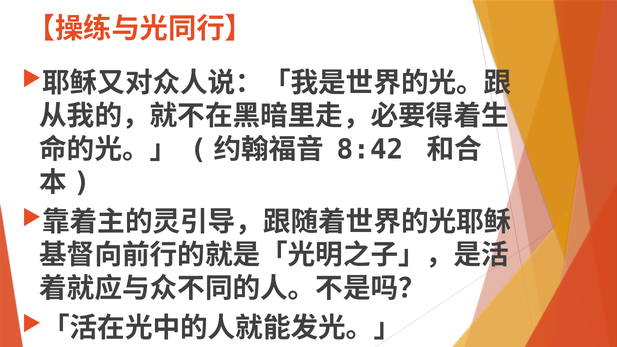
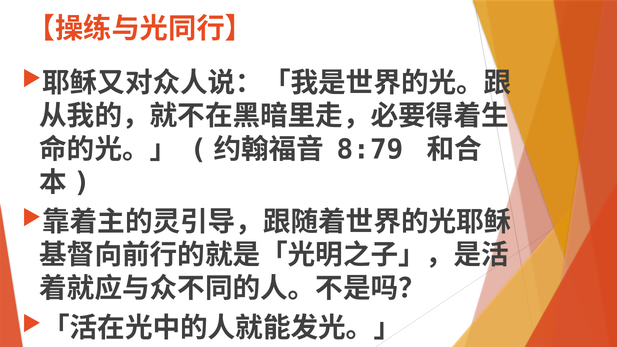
8:42: 8:42 -> 8:79
